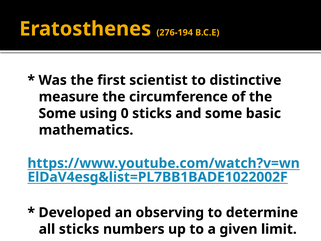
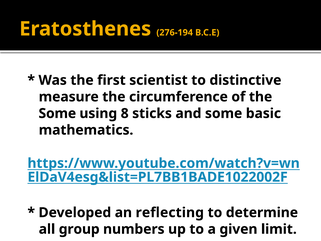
0: 0 -> 8
observing: observing -> reflecting
all sticks: sticks -> group
